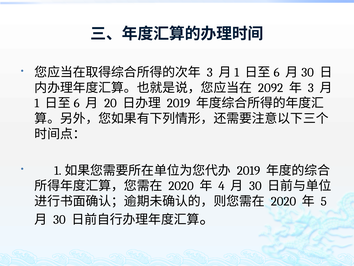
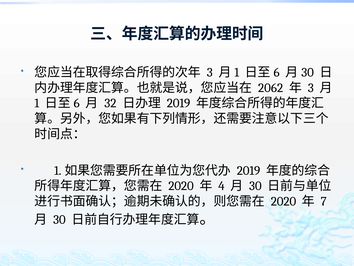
2092: 2092 -> 2062
20: 20 -> 32
5: 5 -> 7
